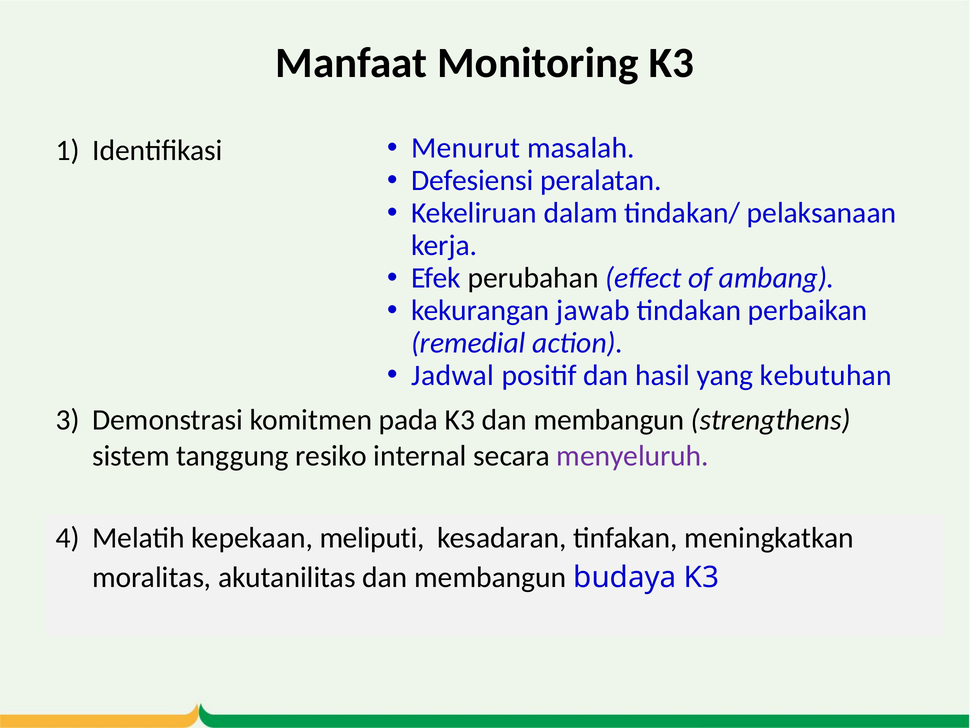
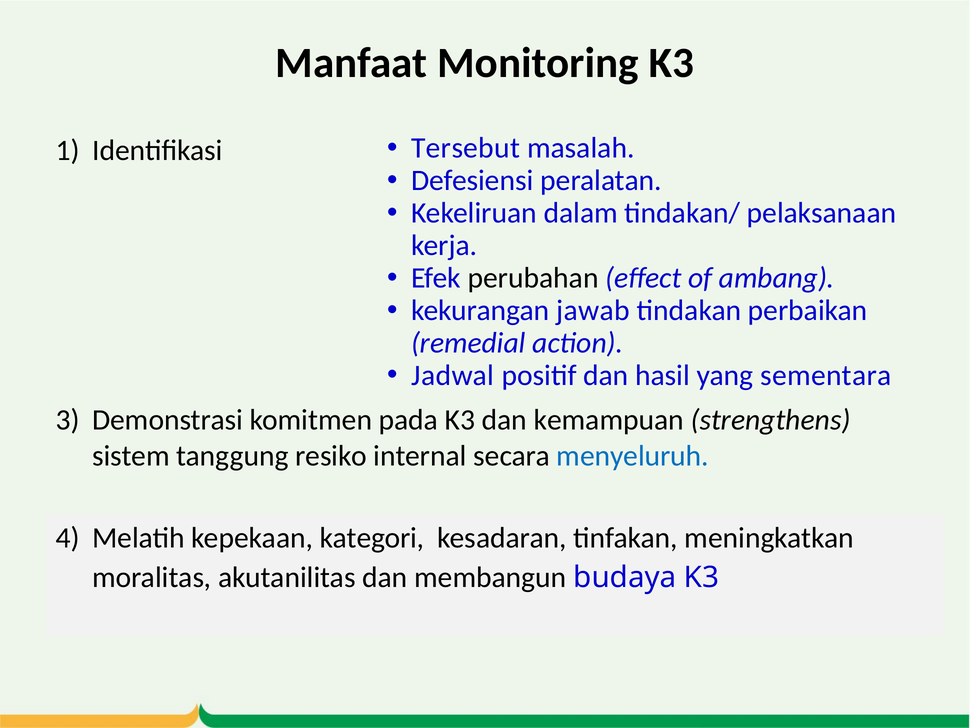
Menurut: Menurut -> Tersebut
kebutuhan: kebutuhan -> sementara
K3 dan membangun: membangun -> kemampuan
menyeluruh colour: purple -> blue
meliputi: meliputi -> kategori
